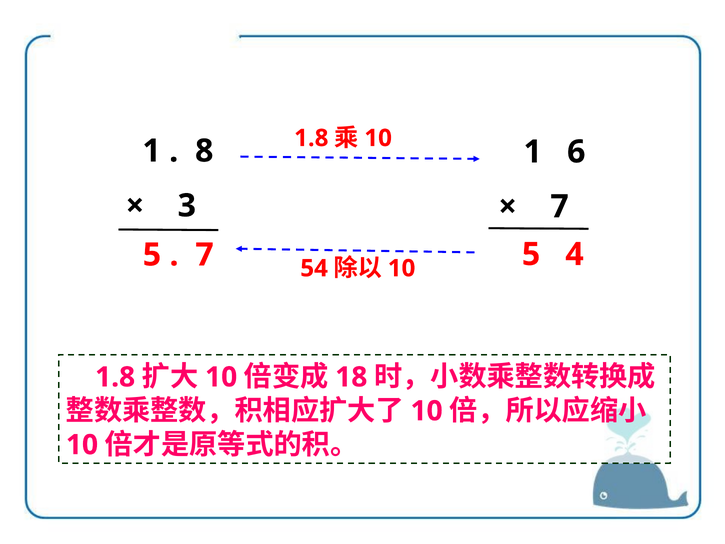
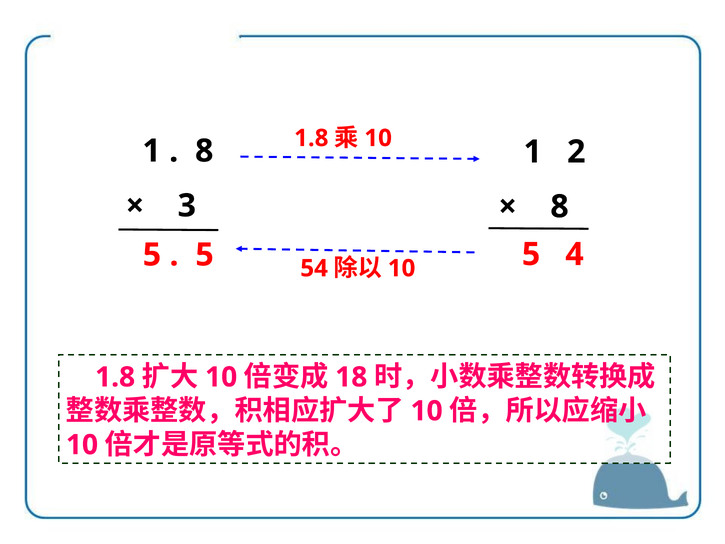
6: 6 -> 2
7 at (560, 207): 7 -> 8
7 at (205, 255): 7 -> 5
